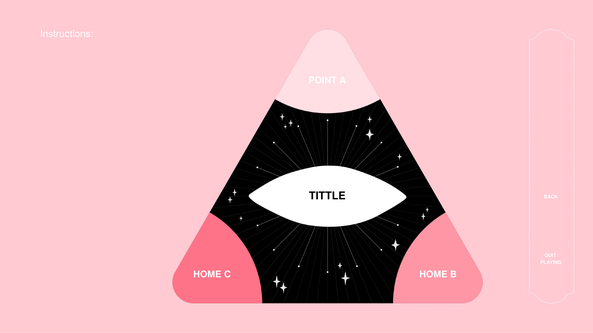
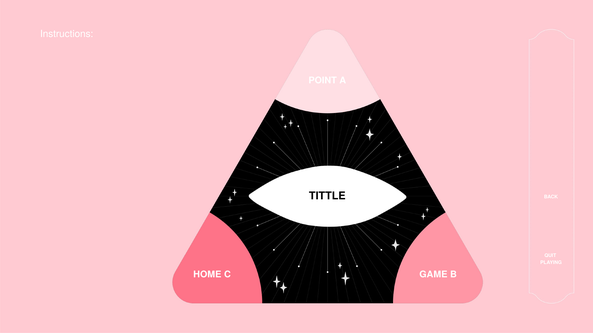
C HOME: HOME -> GAME
